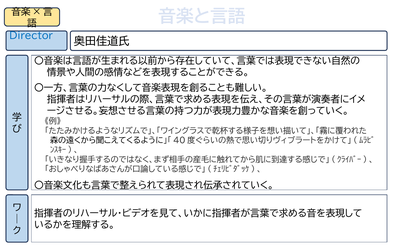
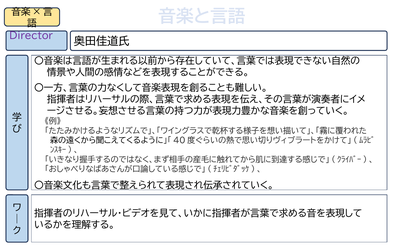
Director colour: blue -> purple
